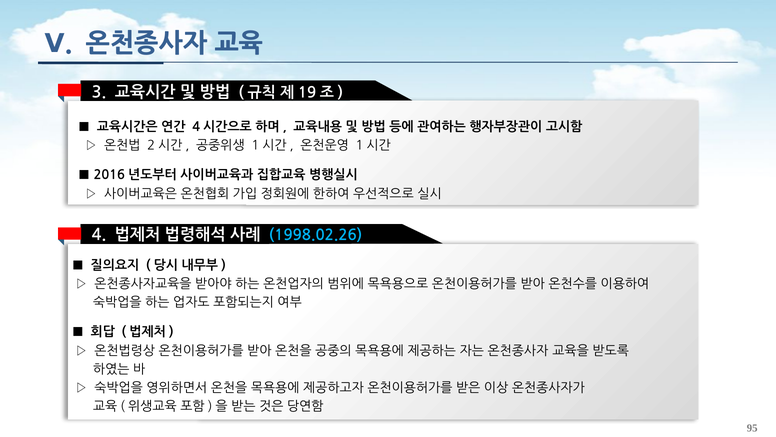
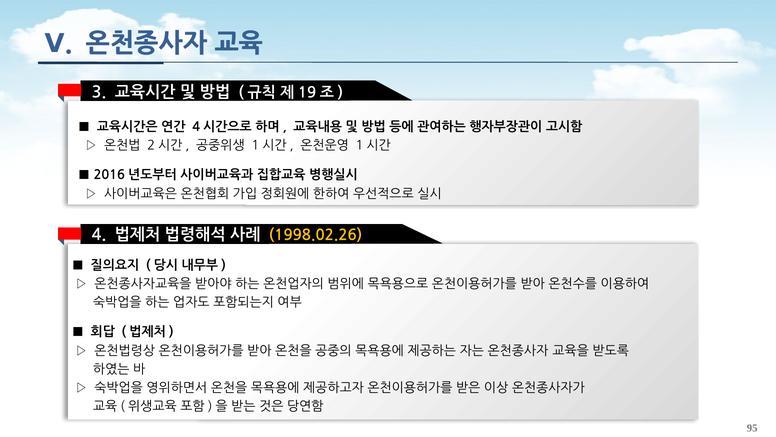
1998.02.26 colour: light blue -> yellow
